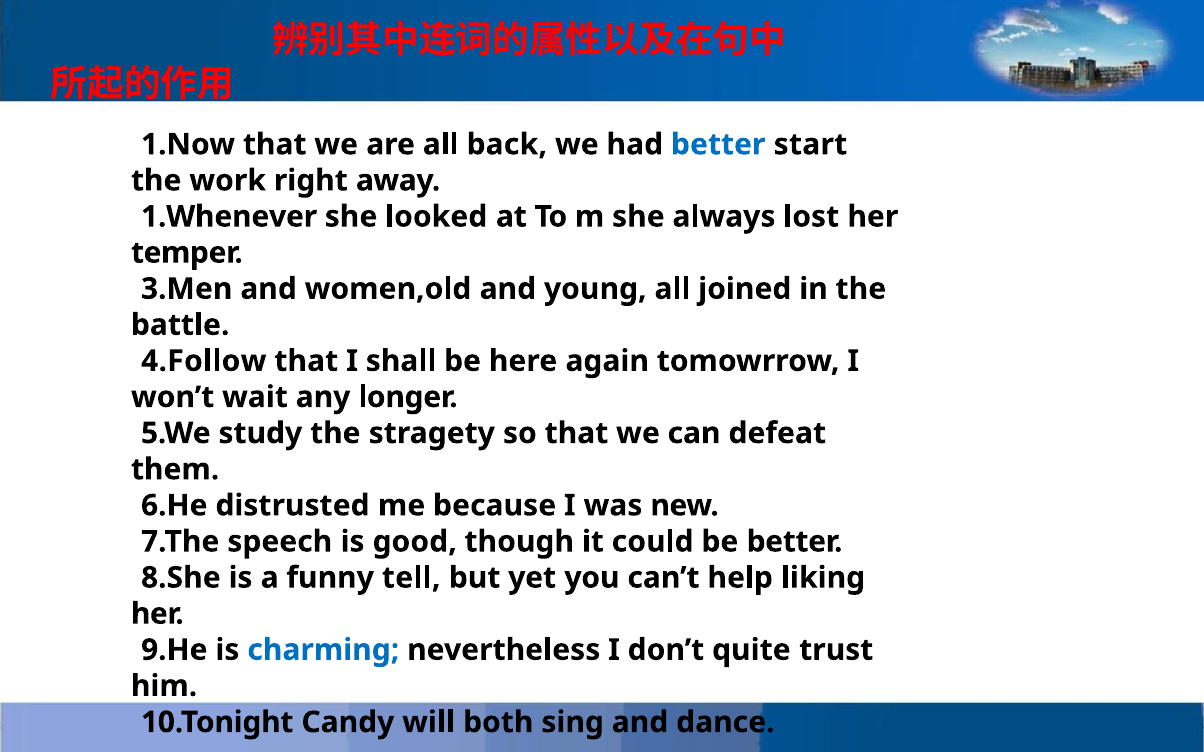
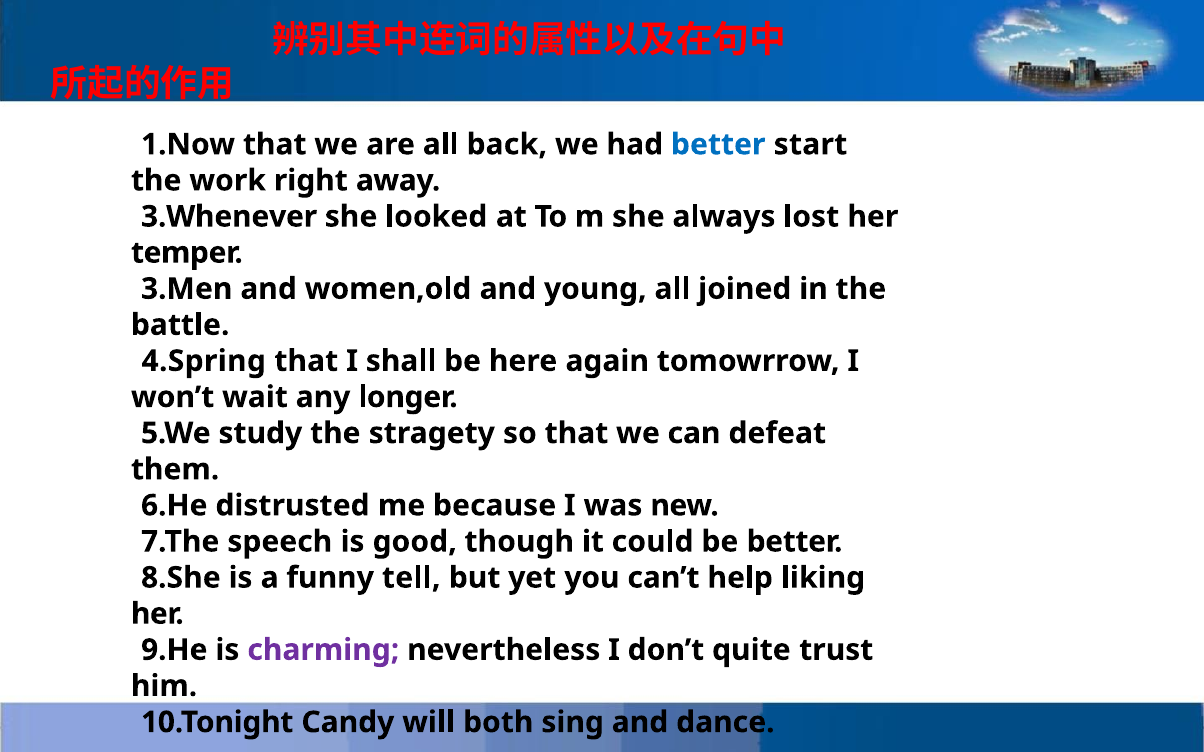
1.Whenever: 1.Whenever -> 3.Whenever
4.Follow: 4.Follow -> 4.Spring
charming colour: blue -> purple
